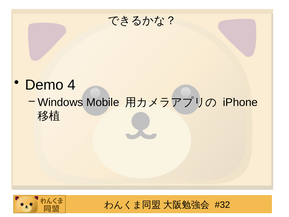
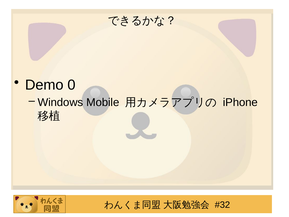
4: 4 -> 0
